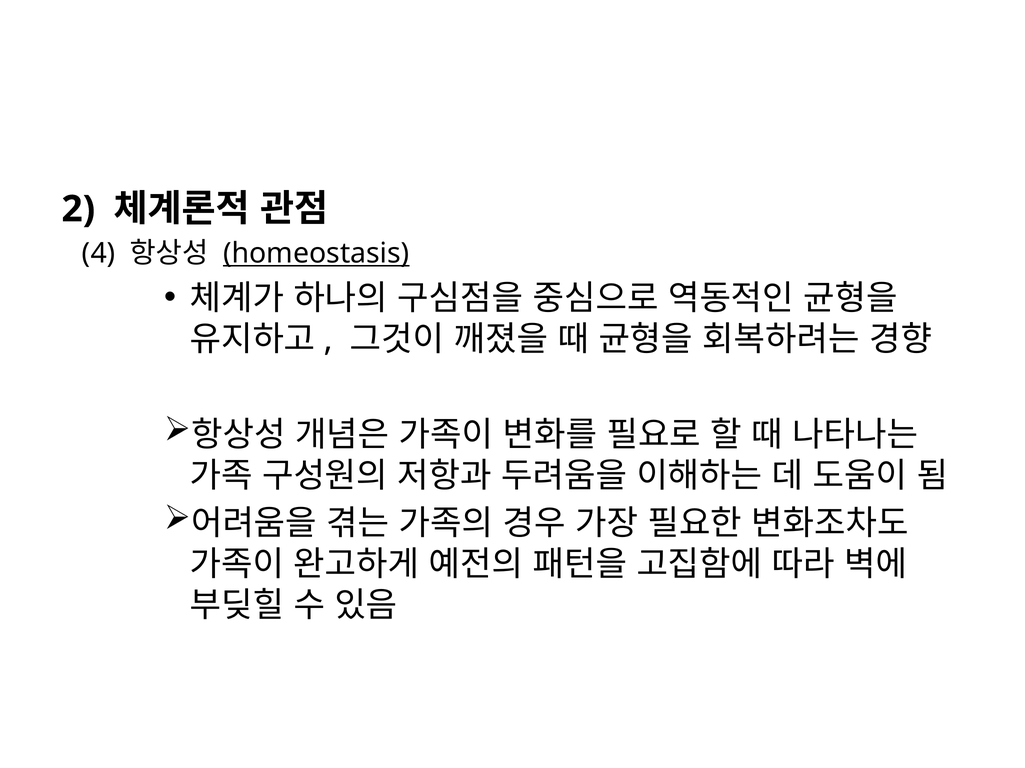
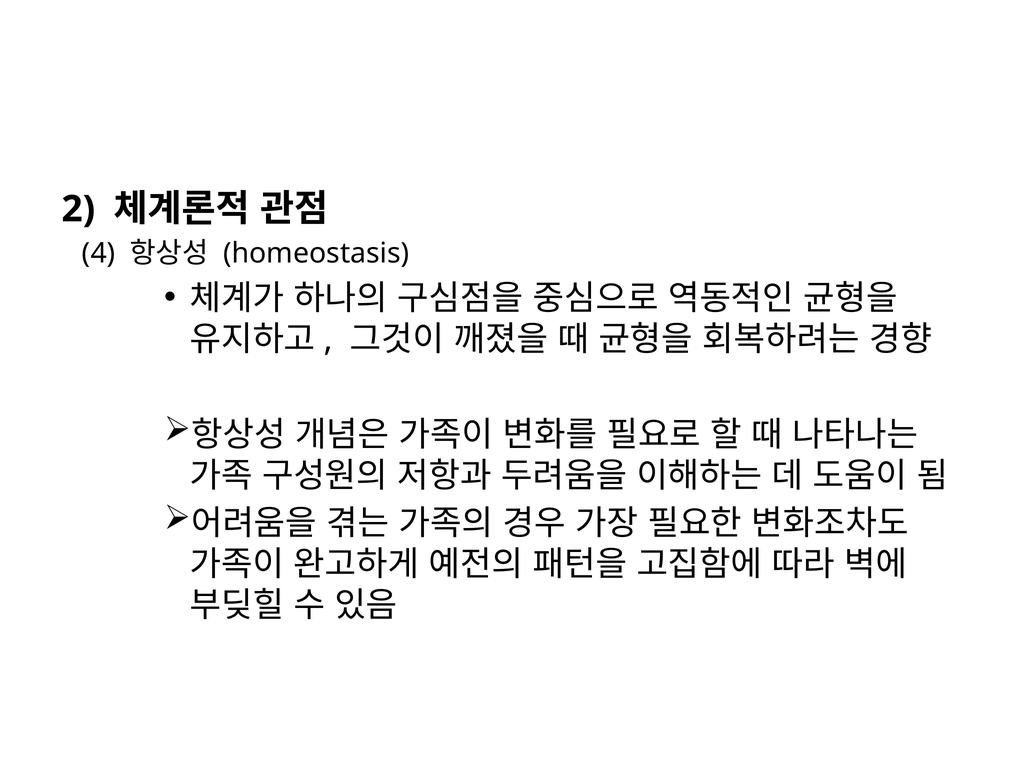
homeostasis underline: present -> none
